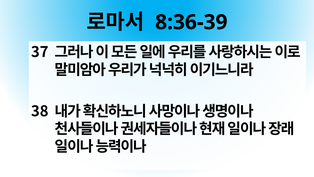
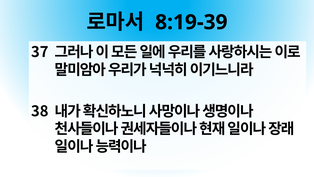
8:36-39: 8:36-39 -> 8:19-39
